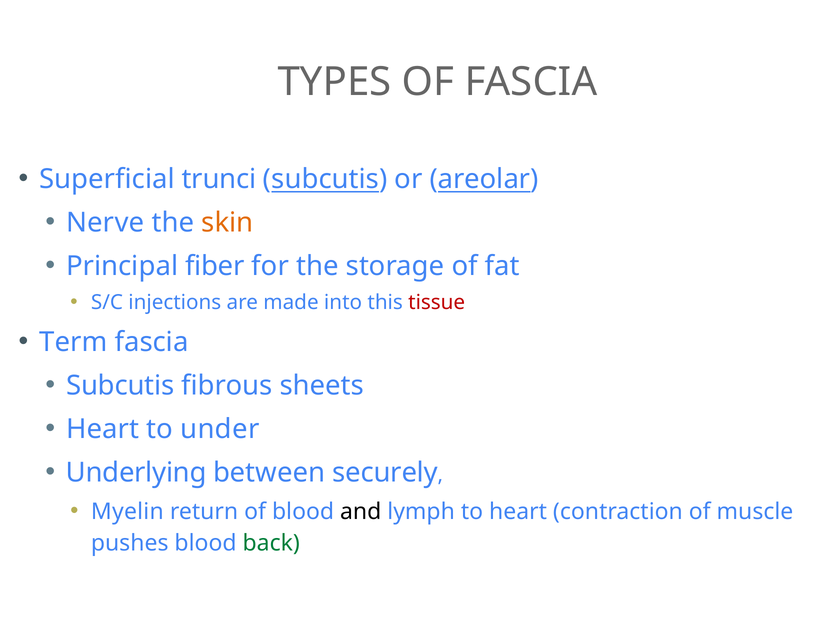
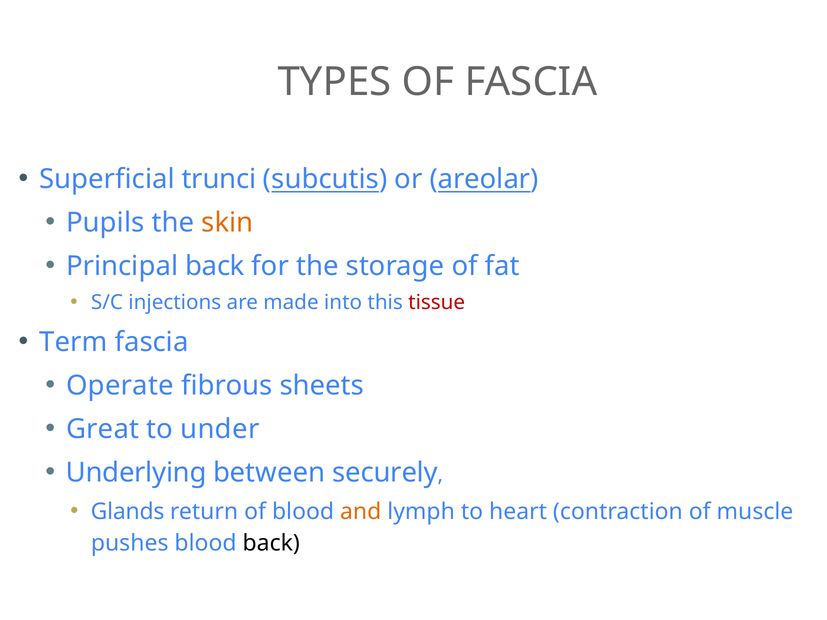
Nerve: Nerve -> Pupils
Principal fiber: fiber -> back
Subcutis at (120, 386): Subcutis -> Operate
Heart at (103, 430): Heart -> Great
Myelin: Myelin -> Glands
and colour: black -> orange
back at (271, 543) colour: green -> black
